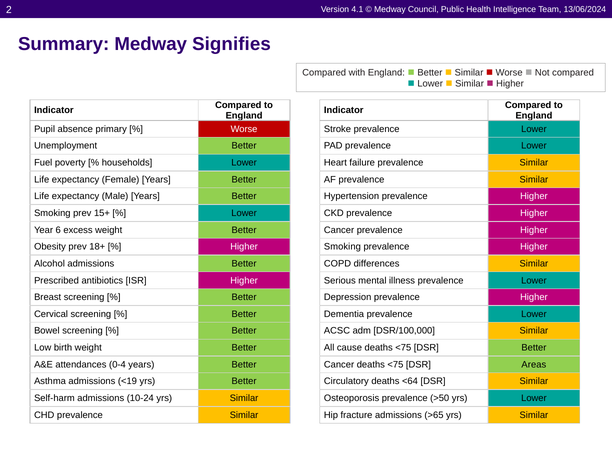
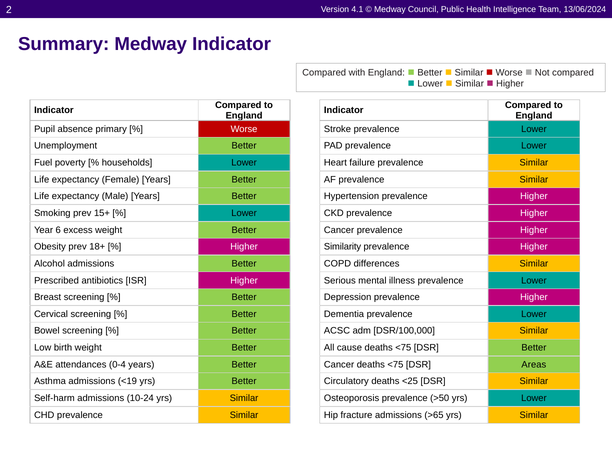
Medway Signifies: Signifies -> Indicator
Smoking at (342, 247): Smoking -> Similarity
<64: <64 -> <25
